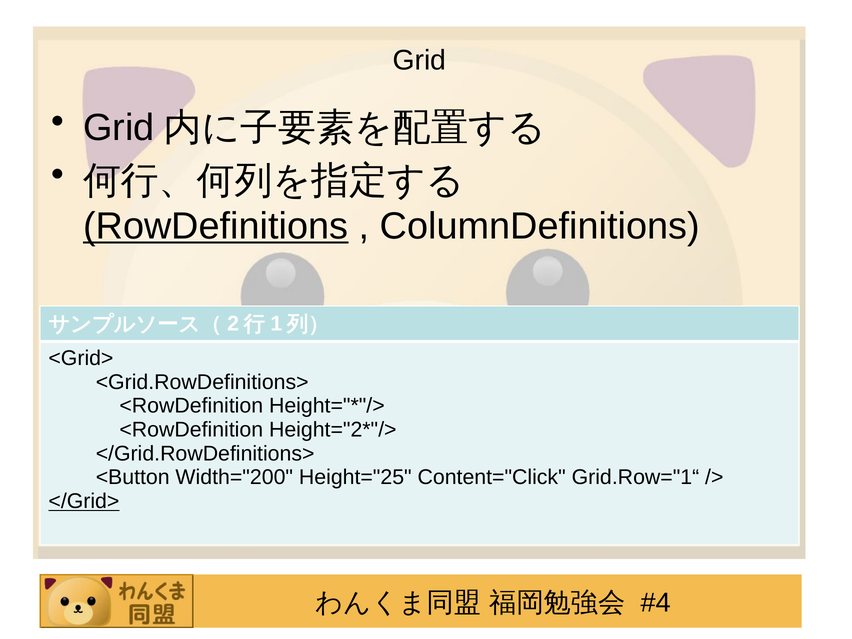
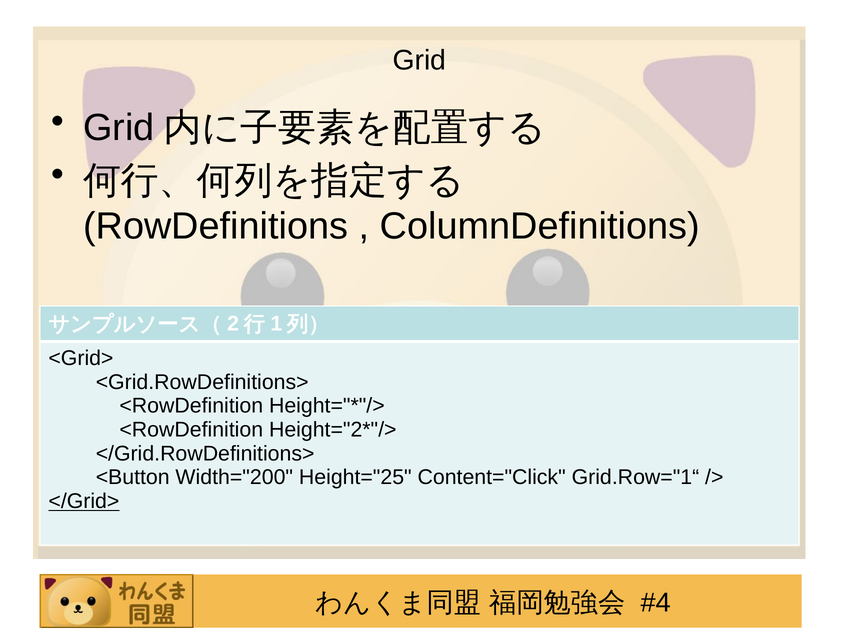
RowDefinitions underline: present -> none
